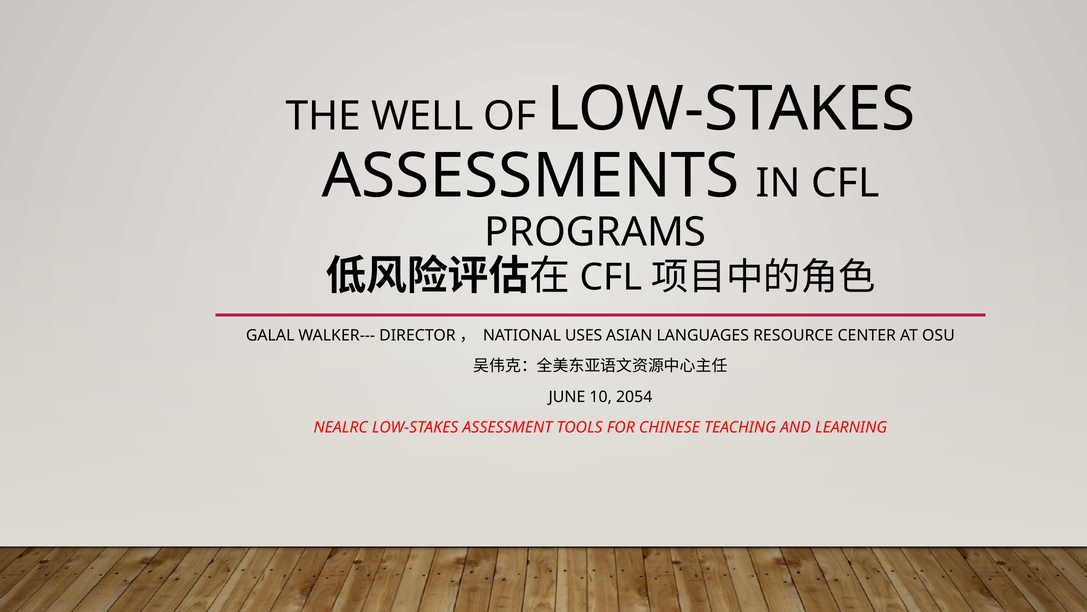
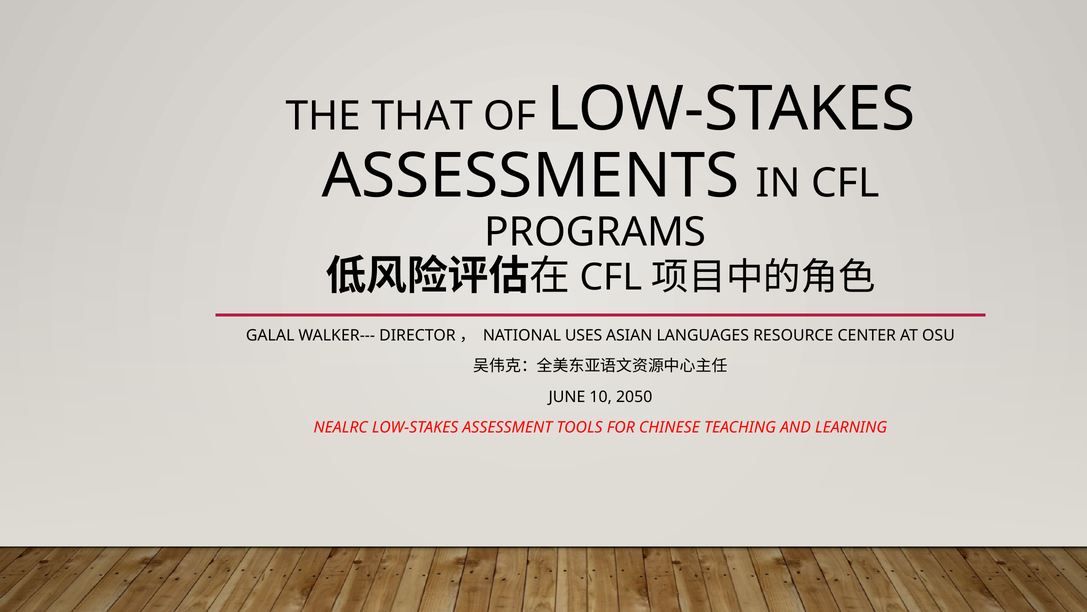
WELL: WELL -> THAT
2054: 2054 -> 2050
